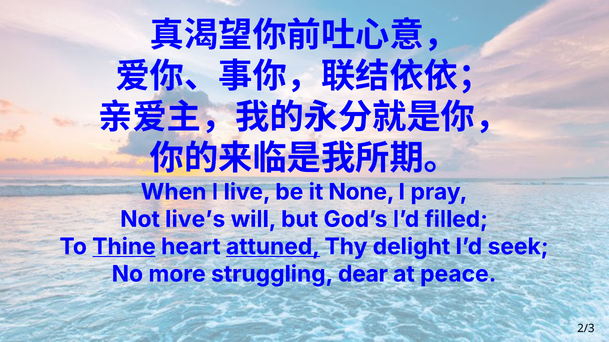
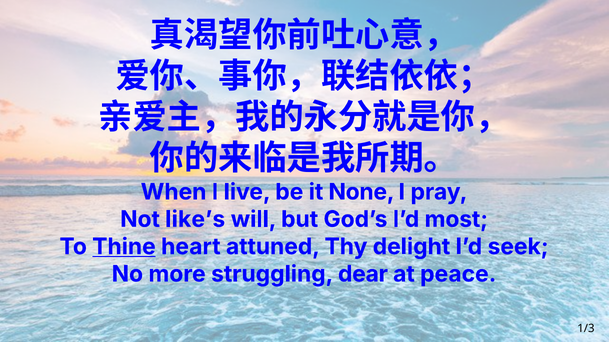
live’s: live’s -> like’s
filled: filled -> most
attuned underline: present -> none
2/3: 2/3 -> 1/3
